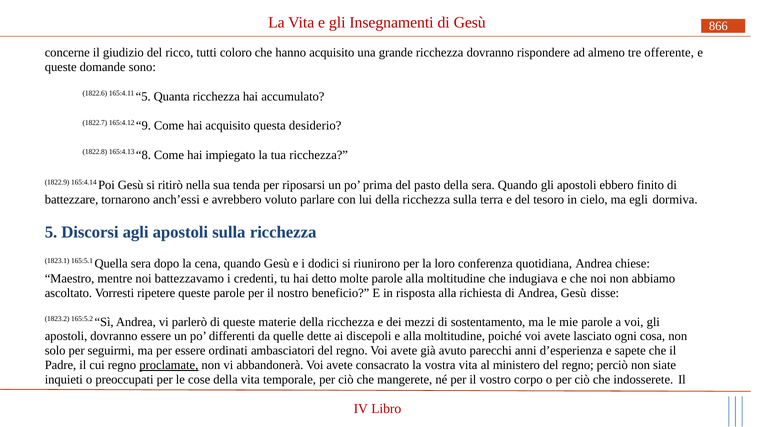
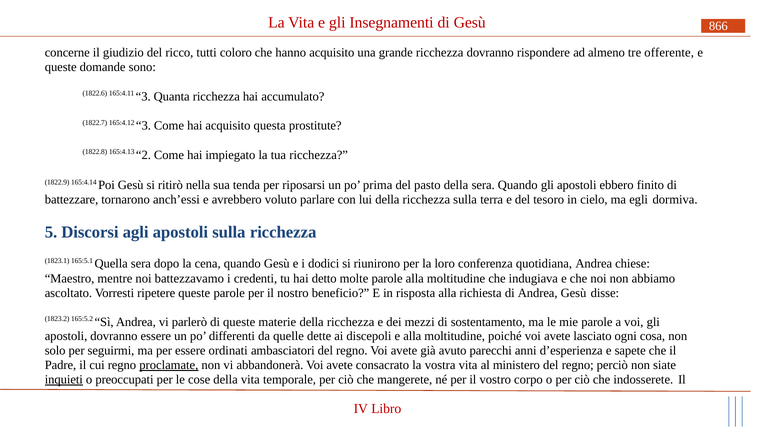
165:4.11 5: 5 -> 3
165:4.12 9: 9 -> 3
desiderio: desiderio -> prostitute
8: 8 -> 2
inquieti underline: none -> present
